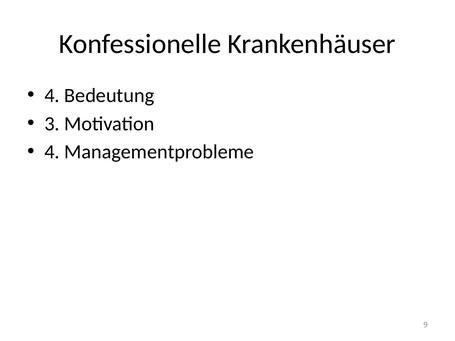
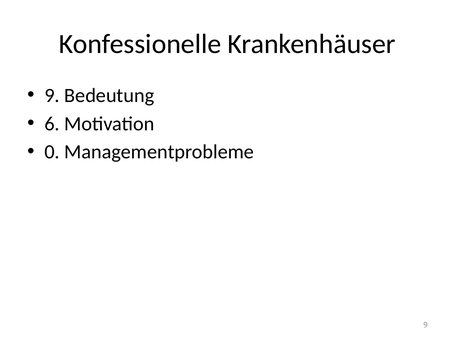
4 at (52, 95): 4 -> 9
3: 3 -> 6
4 at (52, 152): 4 -> 0
